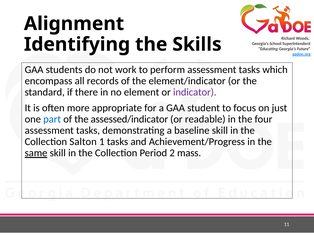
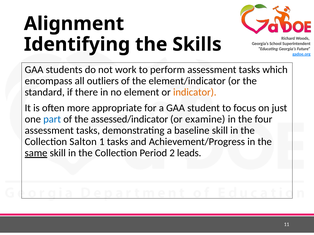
records: records -> outliers
indicator colour: purple -> orange
readable: readable -> examine
mass: mass -> leads
